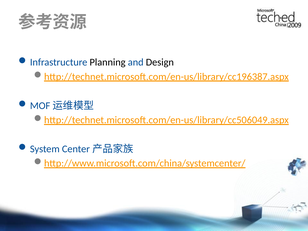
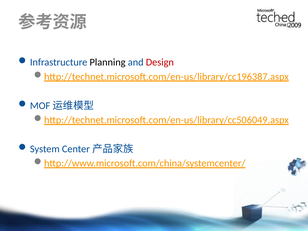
Design colour: black -> red
